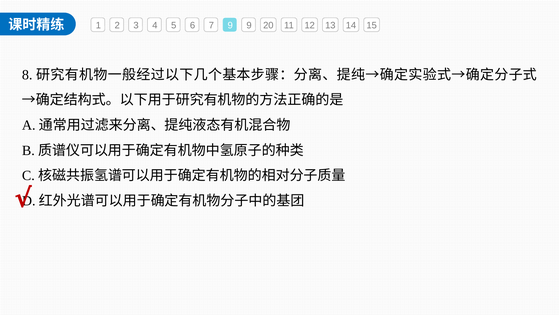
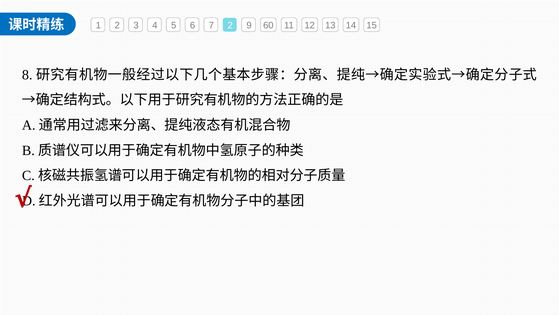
7 9: 9 -> 2
20: 20 -> 60
